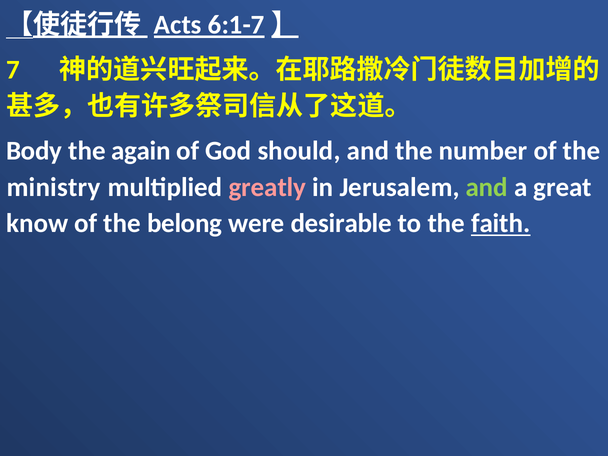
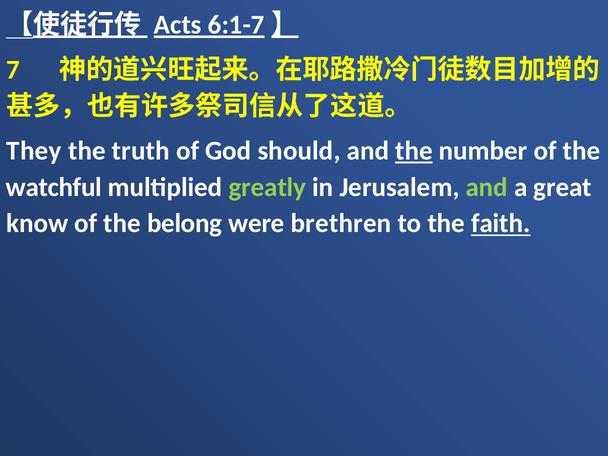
Body: Body -> They
again: again -> truth
the at (414, 151) underline: none -> present
ministry: ministry -> watchful
greatly colour: pink -> light green
desirable: desirable -> brethren
